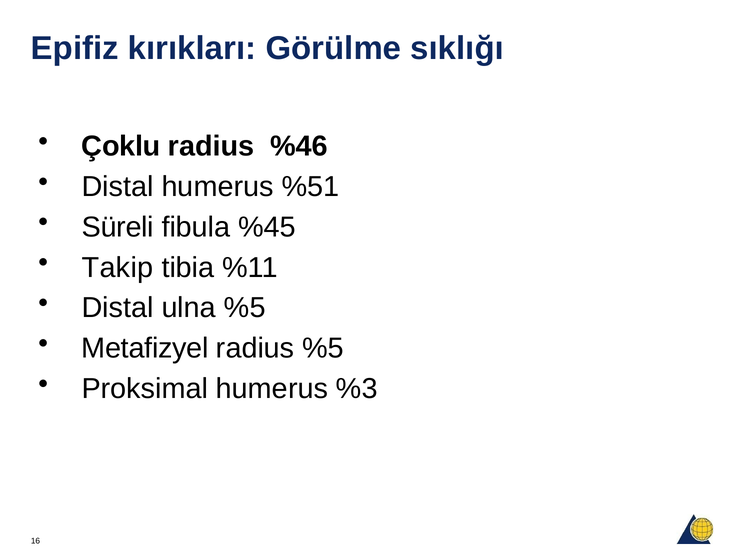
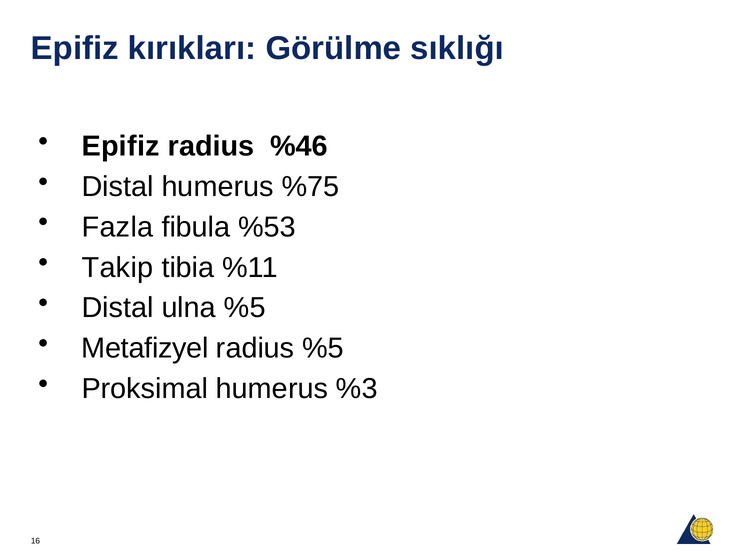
Çoklu at (121, 146): Çoklu -> Epifiz
%51: %51 -> %75
Süreli: Süreli -> Fazla
%45: %45 -> %53
